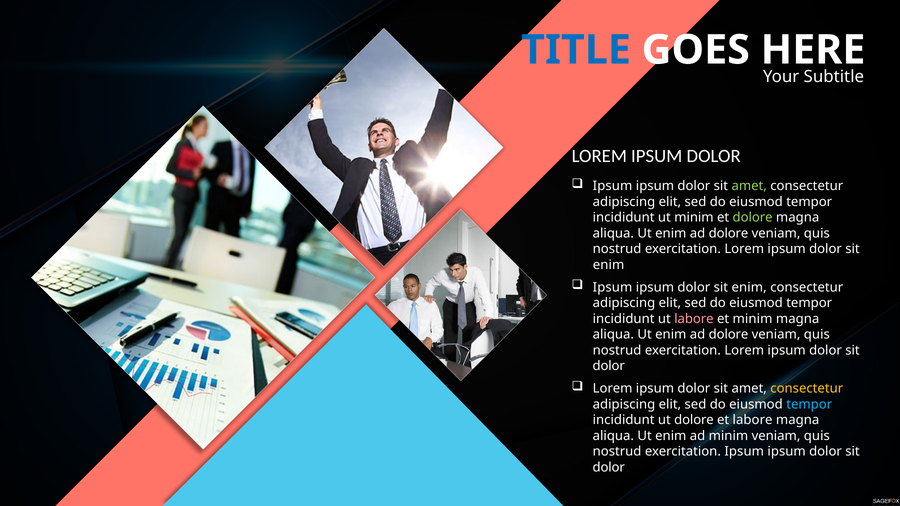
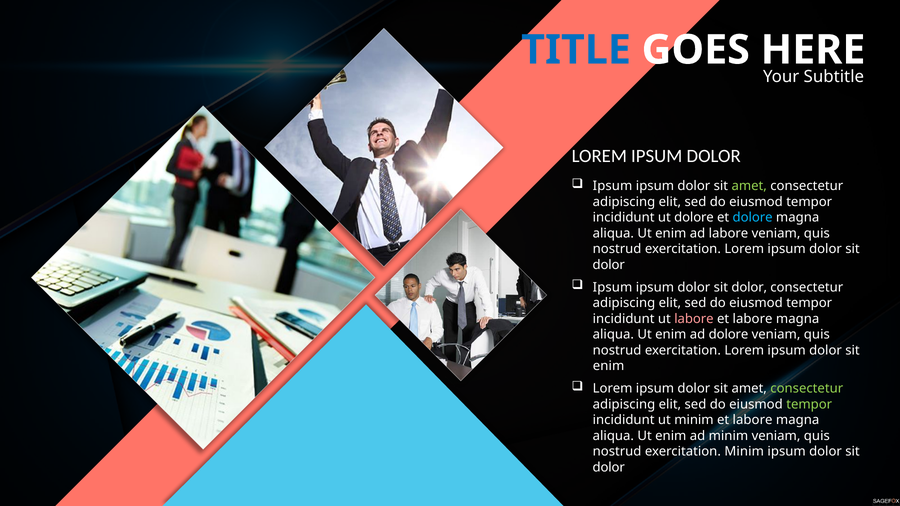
ut minim: minim -> dolore
dolore at (753, 218) colour: light green -> light blue
dolore at (729, 233): dolore -> labore
enim at (609, 265): enim -> dolor
enim at (749, 287): enim -> dolor
minim at (753, 319): minim -> labore
dolor at (609, 366): dolor -> enim
consectetur at (807, 389) colour: yellow -> light green
tempor at (809, 404) colour: light blue -> light green
ut dolore: dolore -> minim
exercitation Ipsum: Ipsum -> Minim
